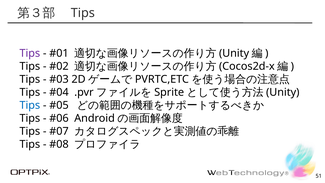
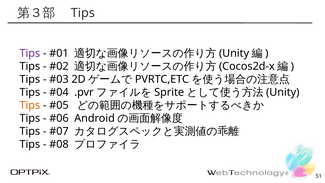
Tips at (30, 105) colour: blue -> orange
